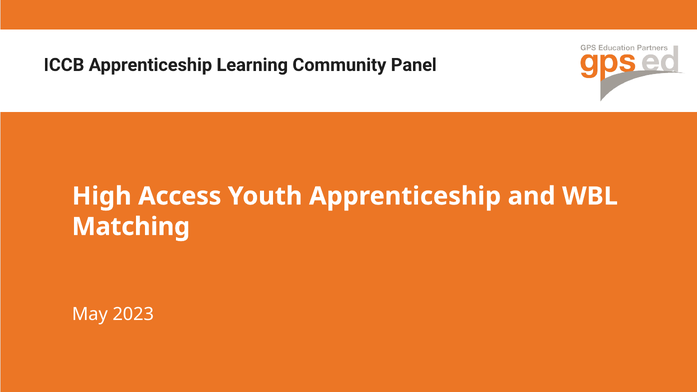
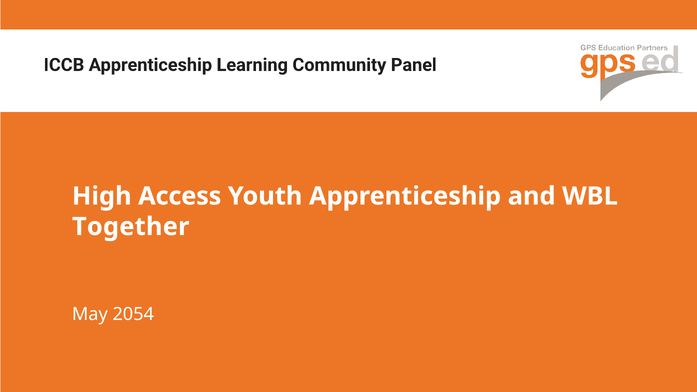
Matching: Matching -> Together
2023: 2023 -> 2054
